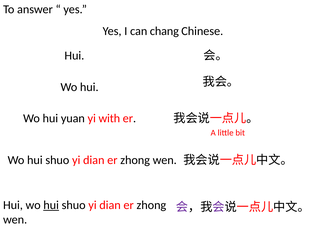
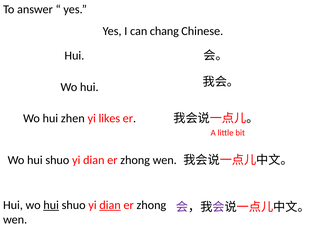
yuan: yuan -> zhen
with: with -> likes
dian at (110, 205) underline: none -> present
